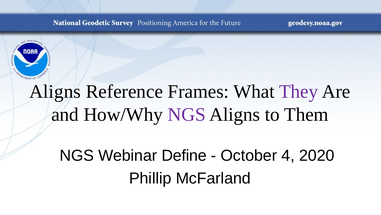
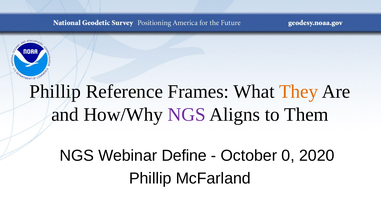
Aligns at (55, 91): Aligns -> Phillip
They colour: purple -> orange
4: 4 -> 0
